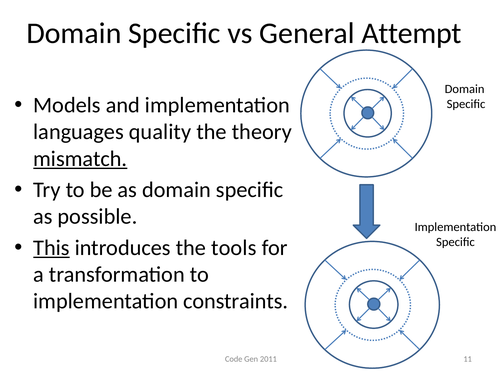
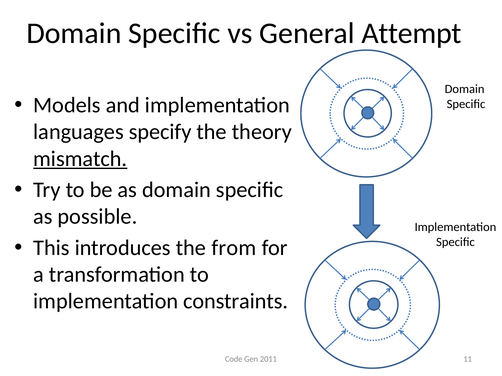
quality: quality -> specify
This underline: present -> none
tools: tools -> from
